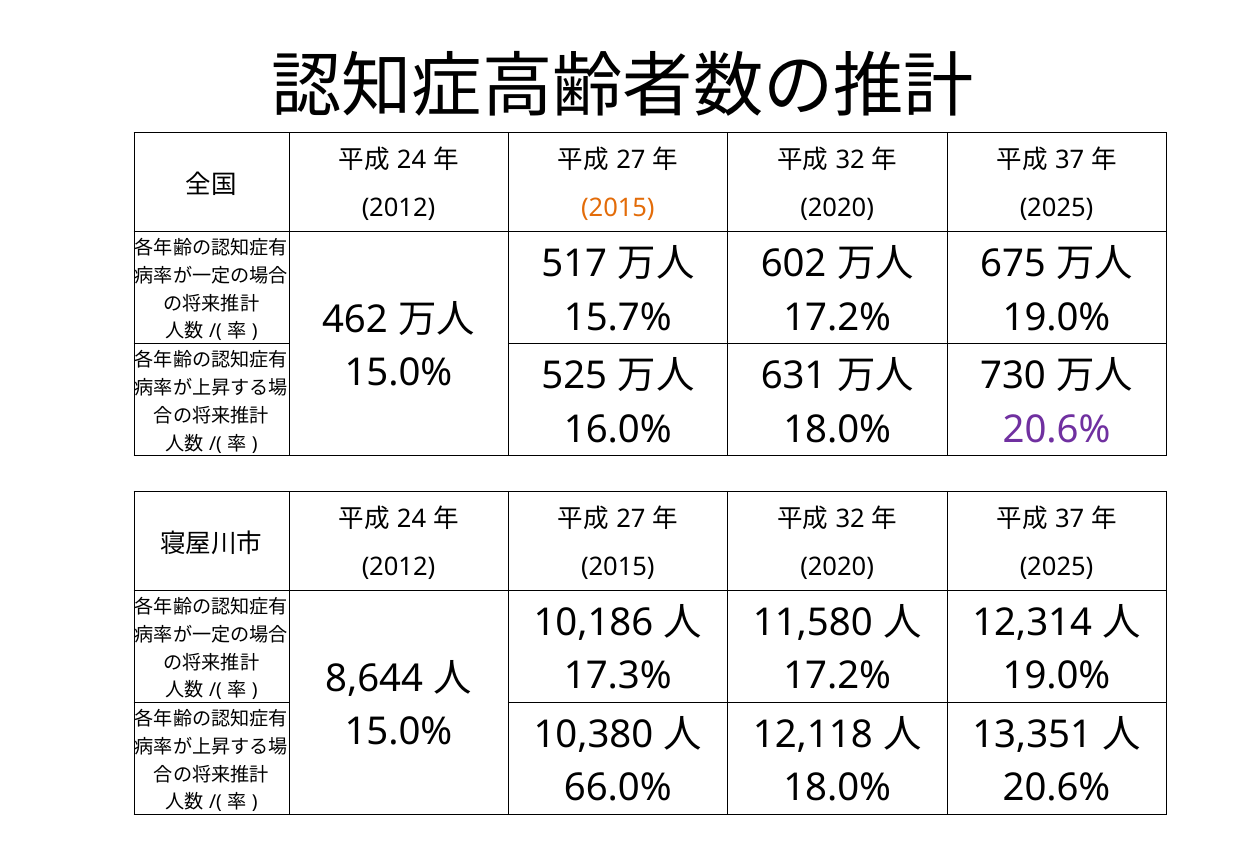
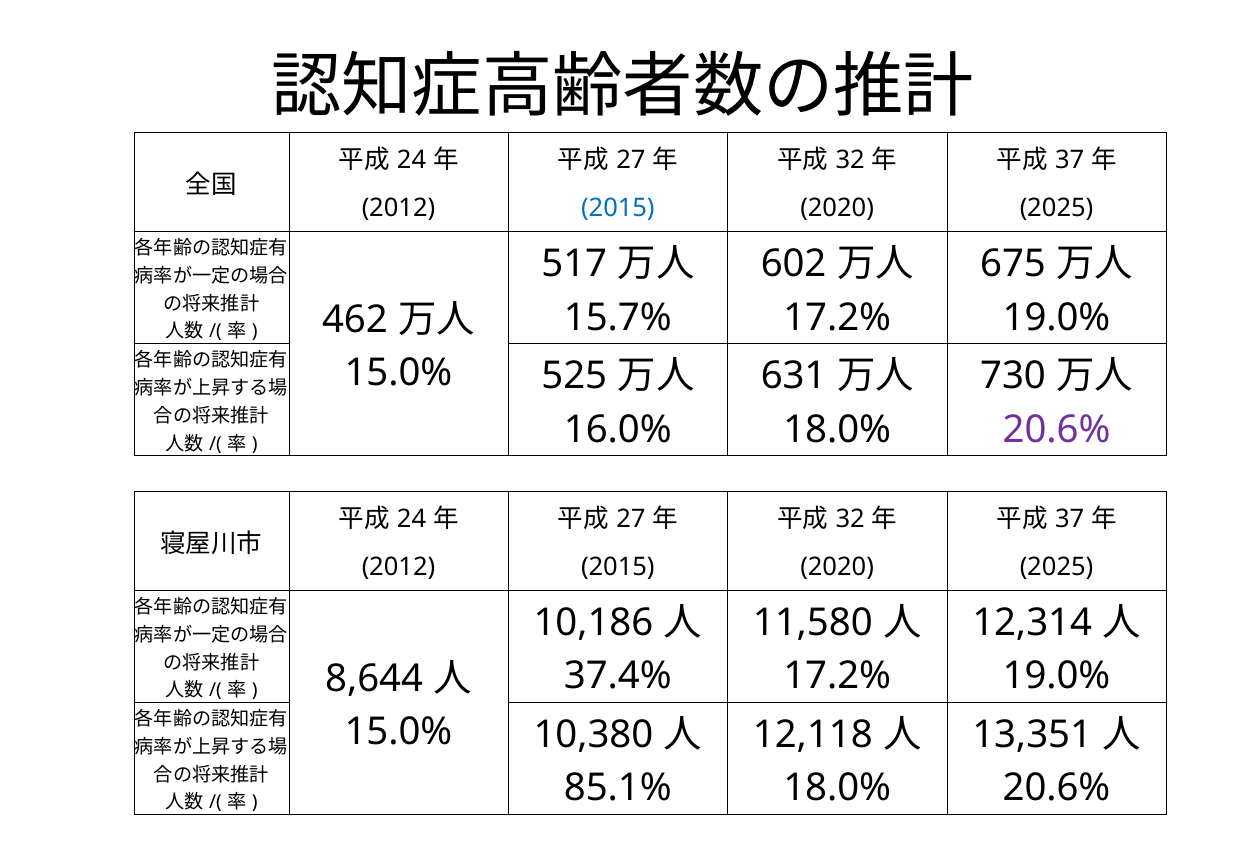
2015 at (618, 208) colour: orange -> blue
17.3%: 17.3% -> 37.4%
66.0%: 66.0% -> 85.1%
